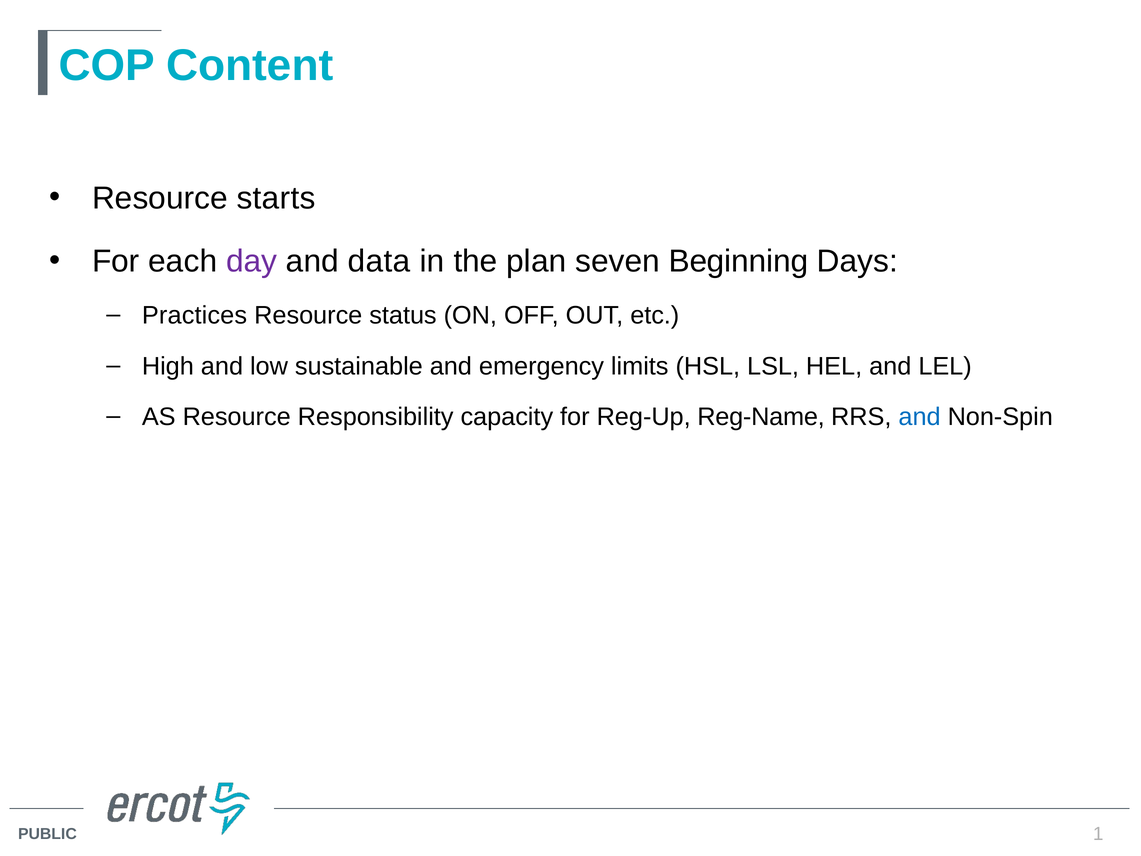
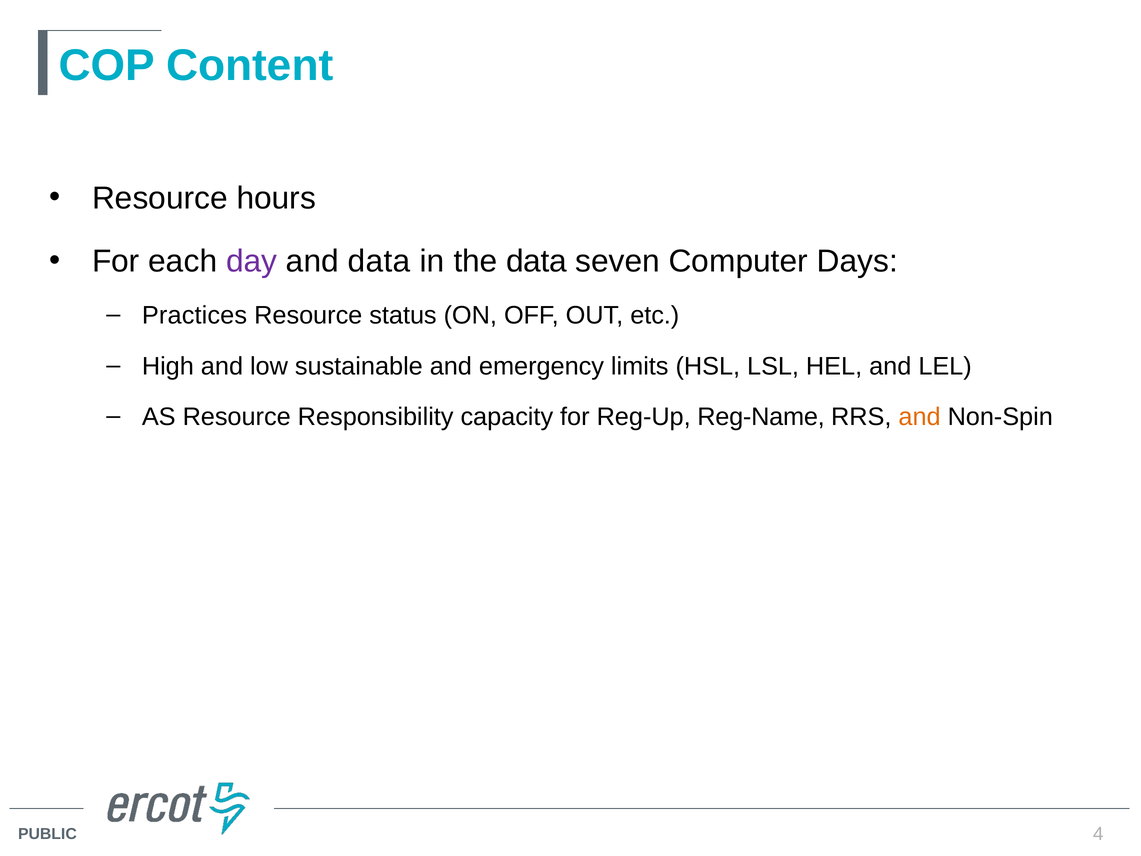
starts: starts -> hours
the plan: plan -> data
Beginning: Beginning -> Computer
and at (920, 417) colour: blue -> orange
1: 1 -> 4
